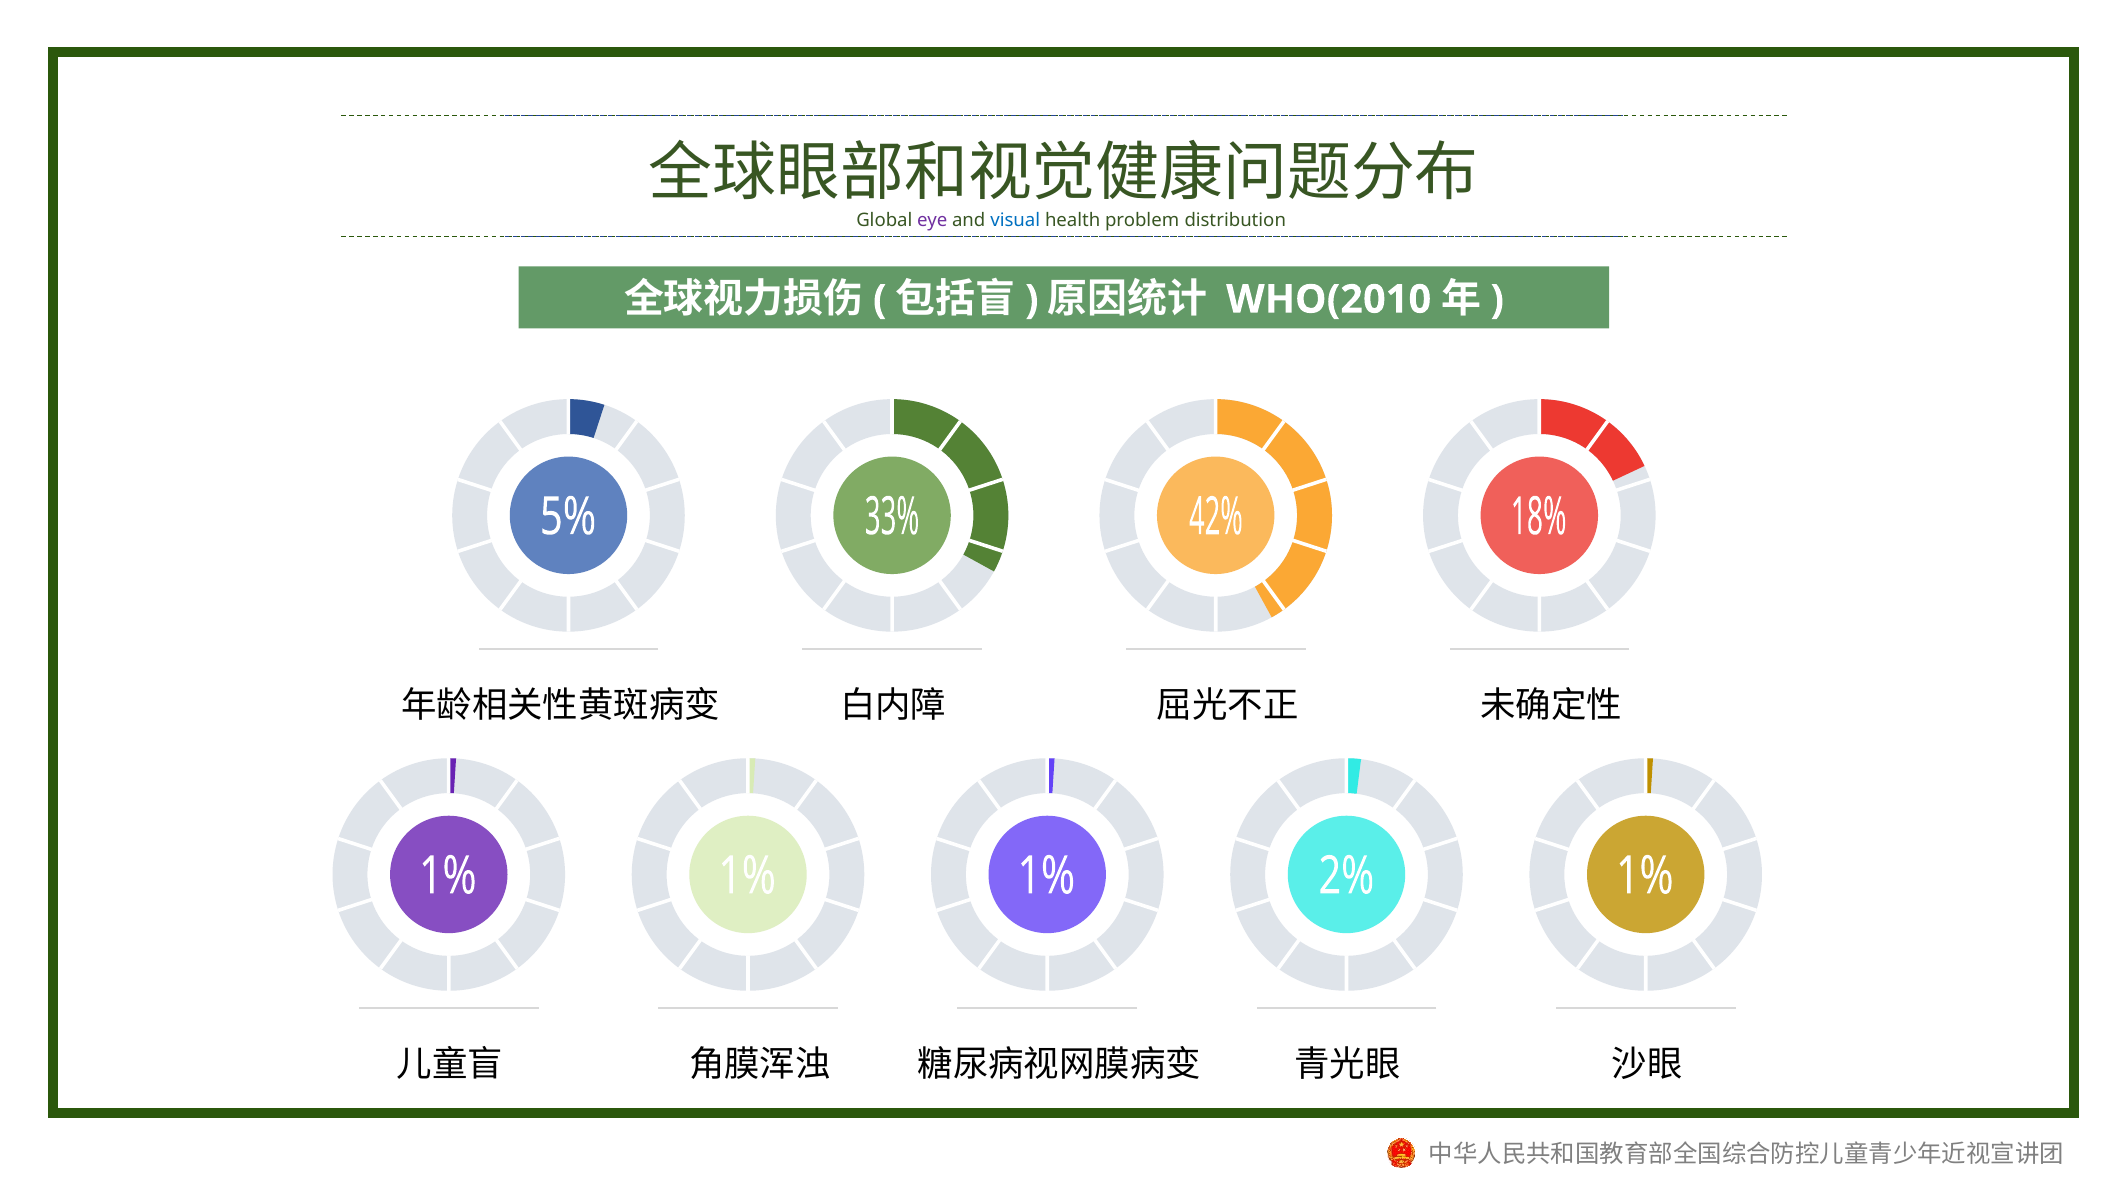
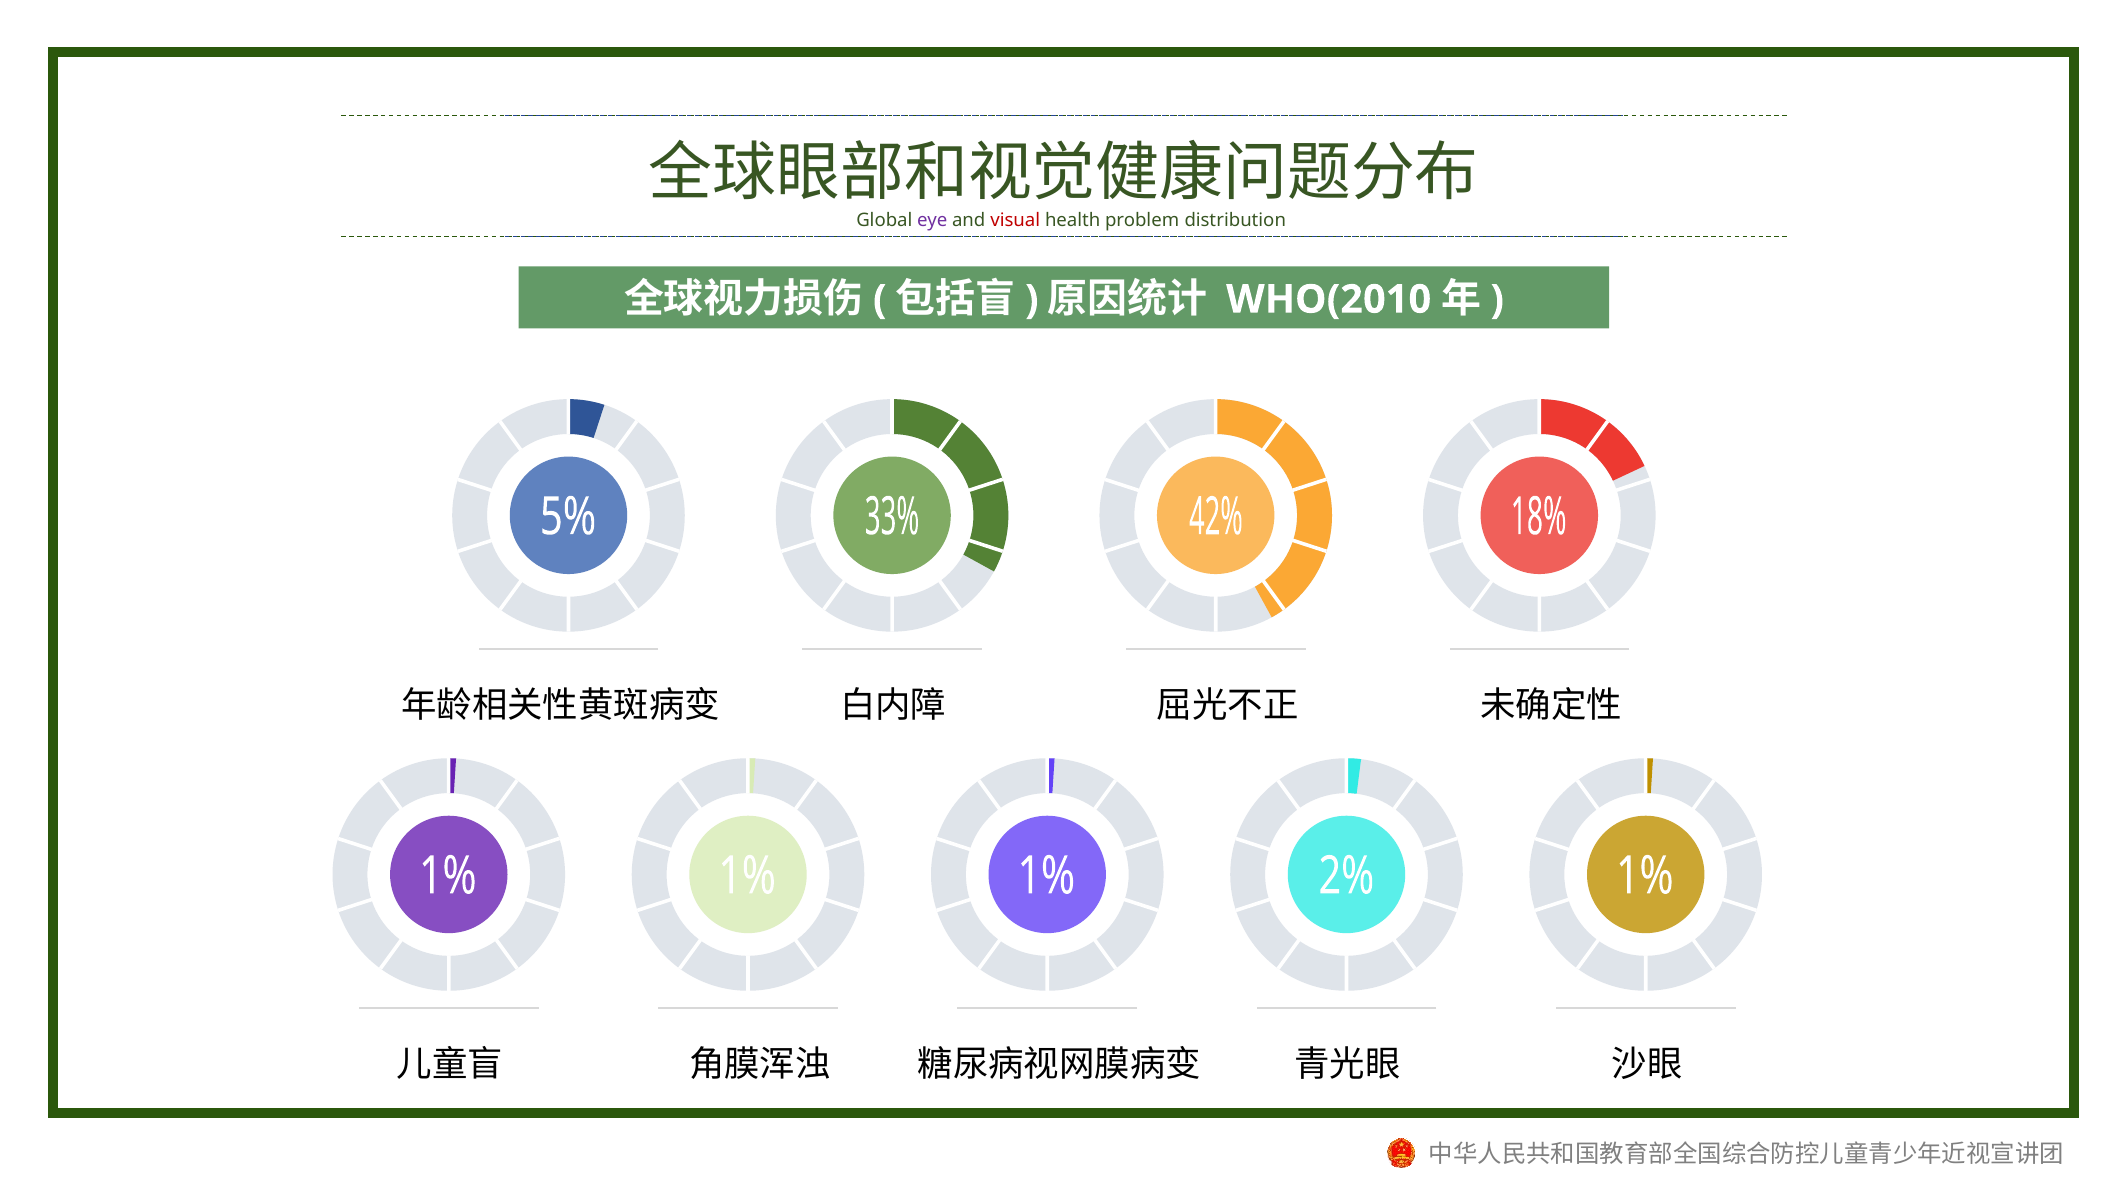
visual colour: blue -> red
